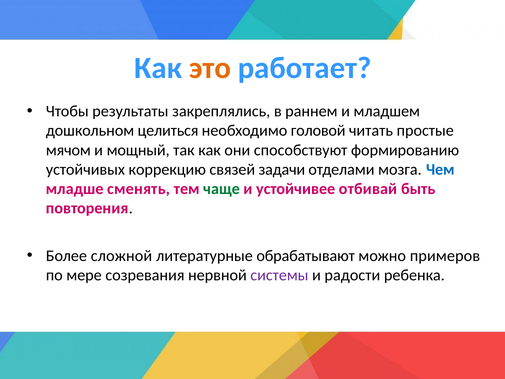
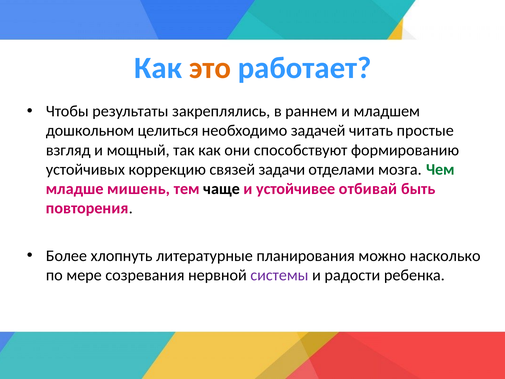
головой: головой -> задачей
мячом: мячом -> взгляд
Чем colour: blue -> green
сменять: сменять -> мишень
чаще colour: green -> black
сложной: сложной -> хлопнуть
обрабатывают: обрабатывают -> планирования
примеров: примеров -> насколько
